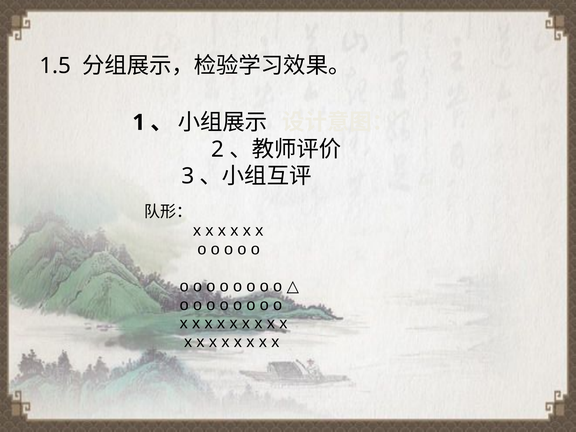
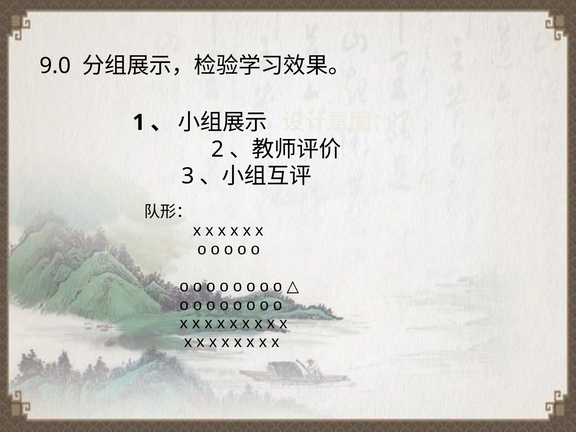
1.5: 1.5 -> 9.0
